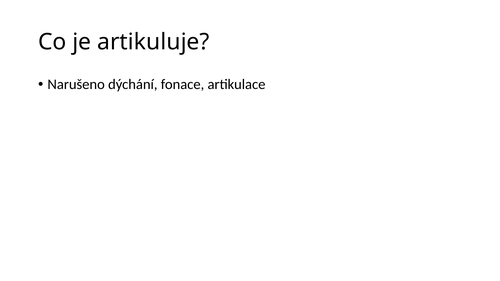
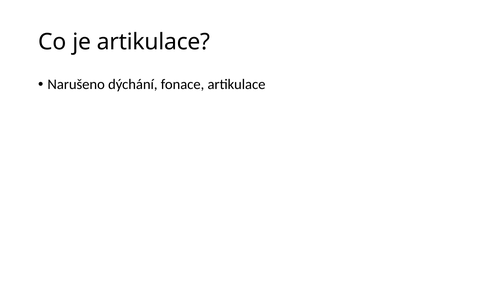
je artikuluje: artikuluje -> artikulace
